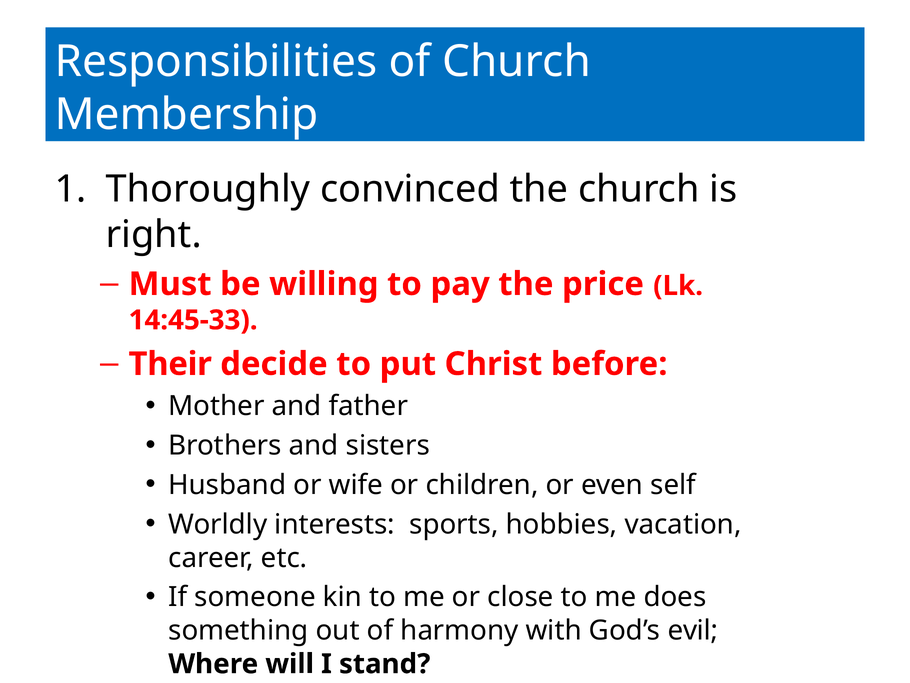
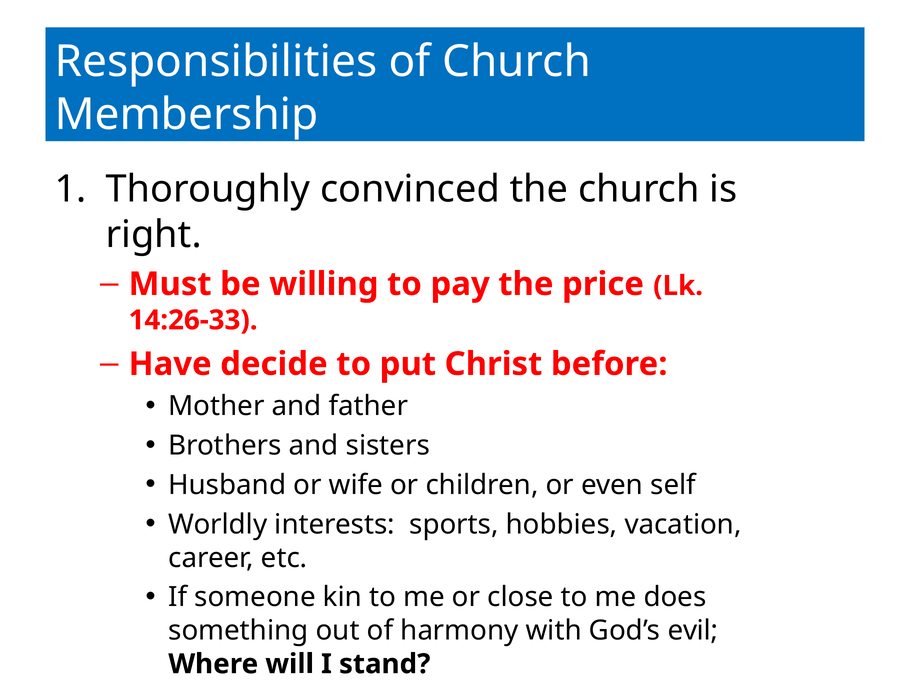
14:45-33: 14:45-33 -> 14:26-33
Their: Their -> Have
